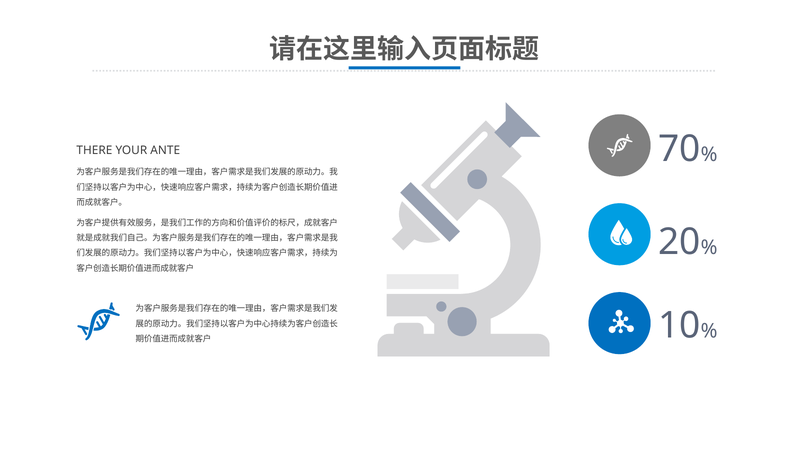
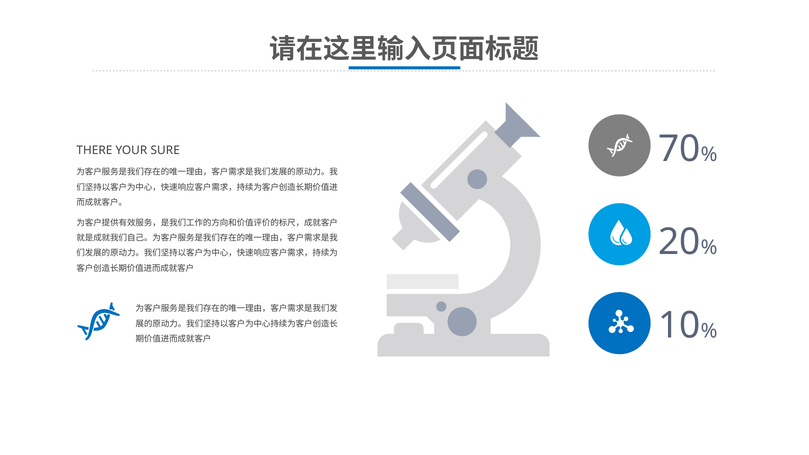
ANTE: ANTE -> SURE
